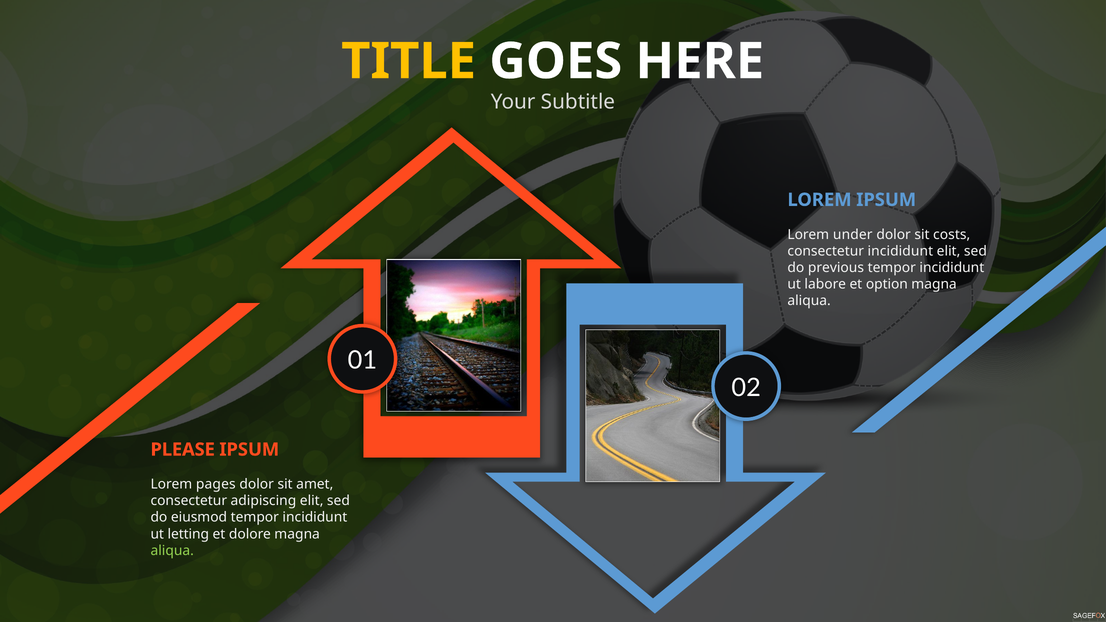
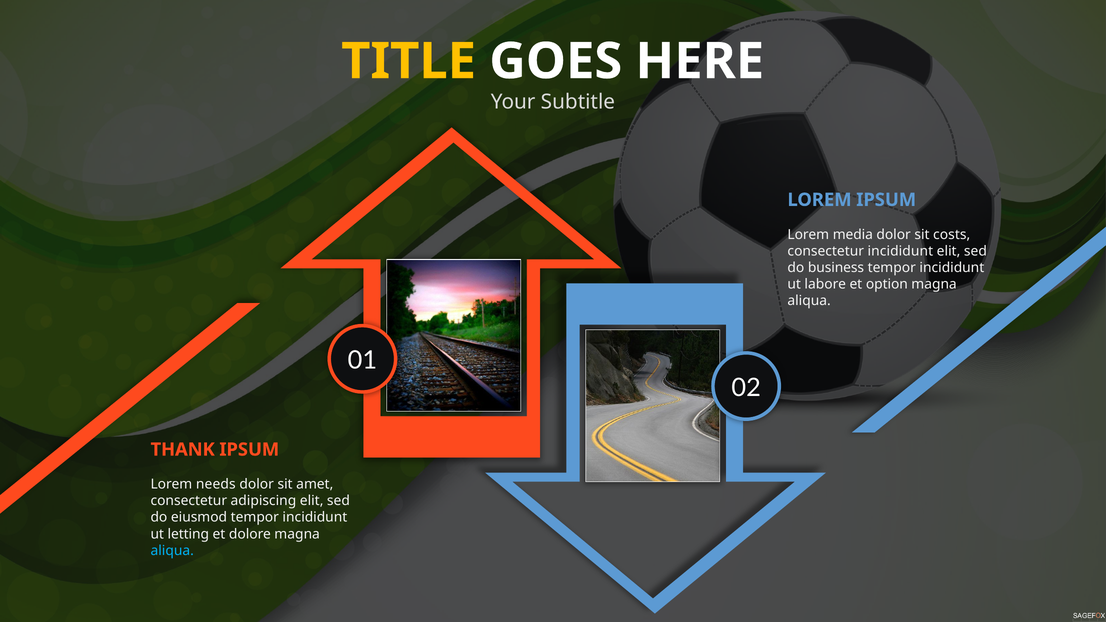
under: under -> media
previous: previous -> business
PLEASE: PLEASE -> THANK
pages: pages -> needs
aliqua at (172, 551) colour: light green -> light blue
